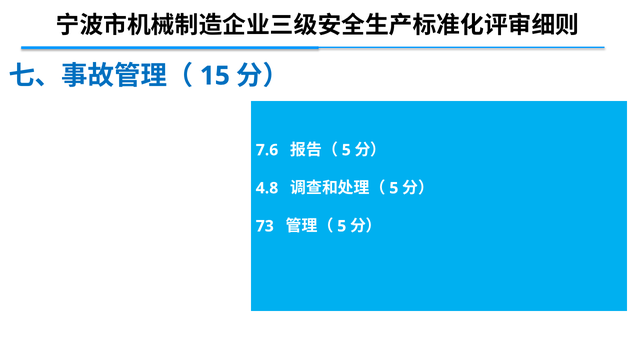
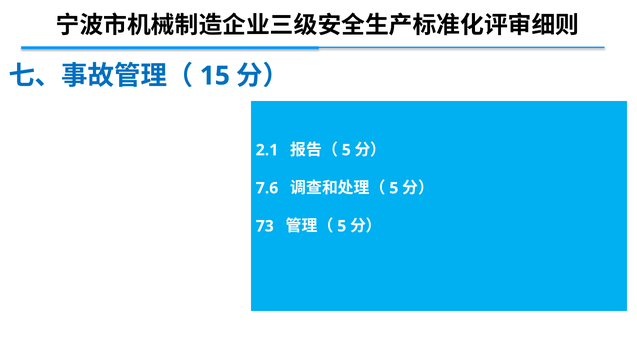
7.6: 7.6 -> 2.1
4.8: 4.8 -> 7.6
